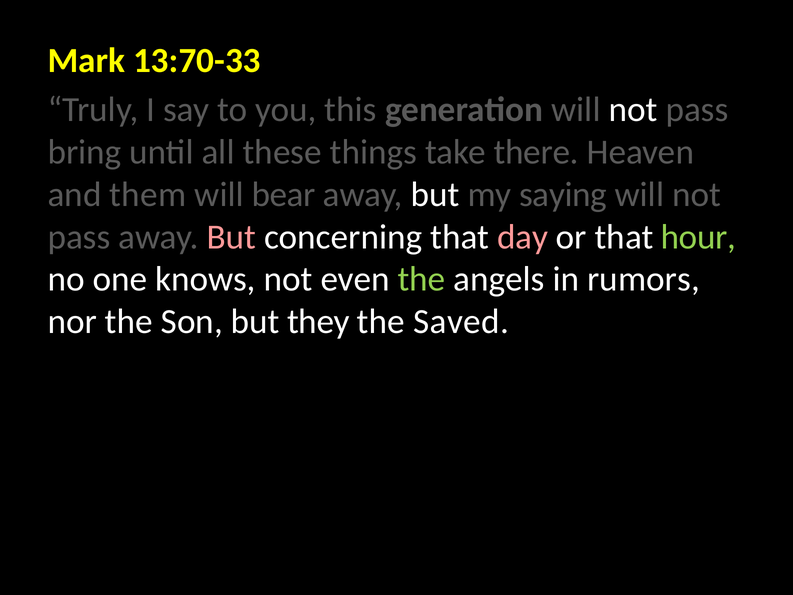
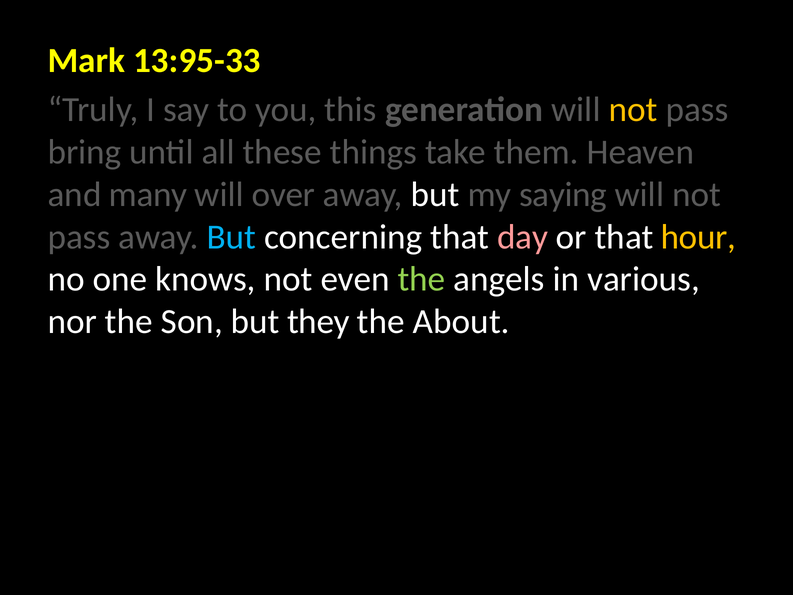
13:70-33: 13:70-33 -> 13:95-33
not at (633, 110) colour: white -> yellow
there: there -> them
and them: them -> many
bear: bear -> over
But at (232, 237) colour: pink -> light blue
hour colour: light green -> yellow
rumors: rumors -> various
Saved: Saved -> About
